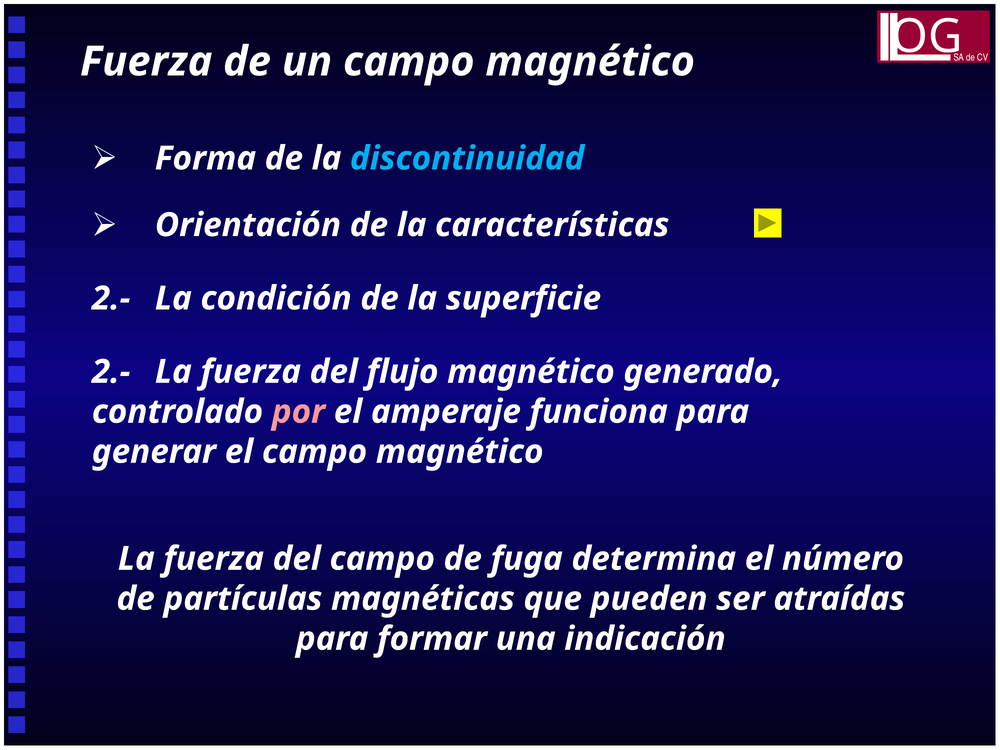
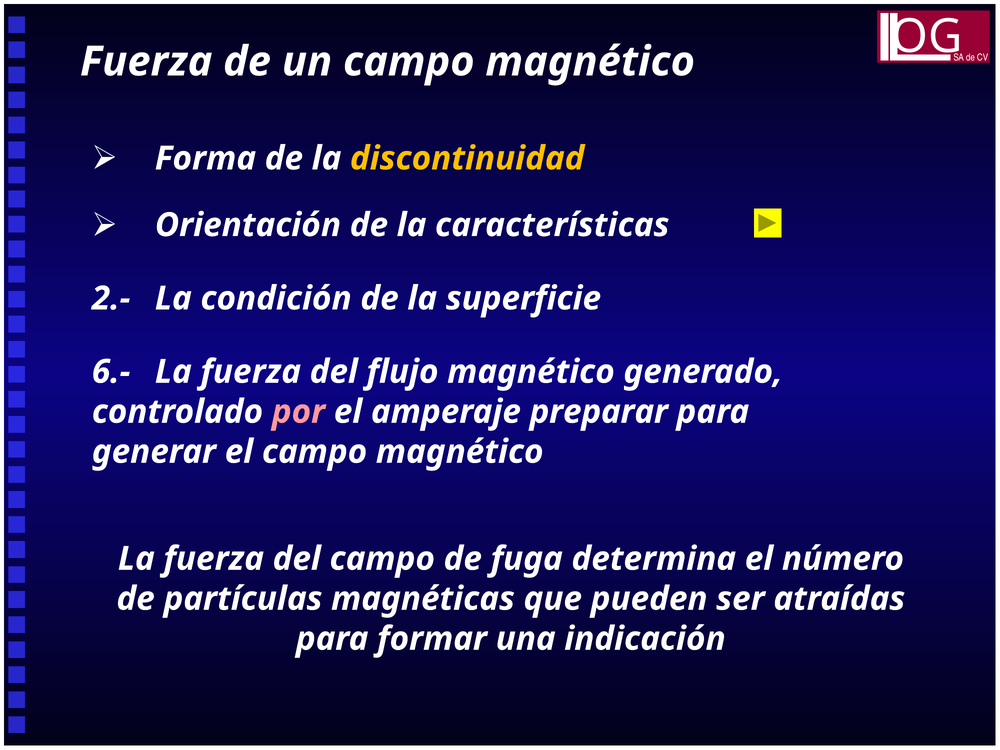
discontinuidad colour: light blue -> yellow
2.- at (111, 372): 2.- -> 6.-
funciona: funciona -> preparar
